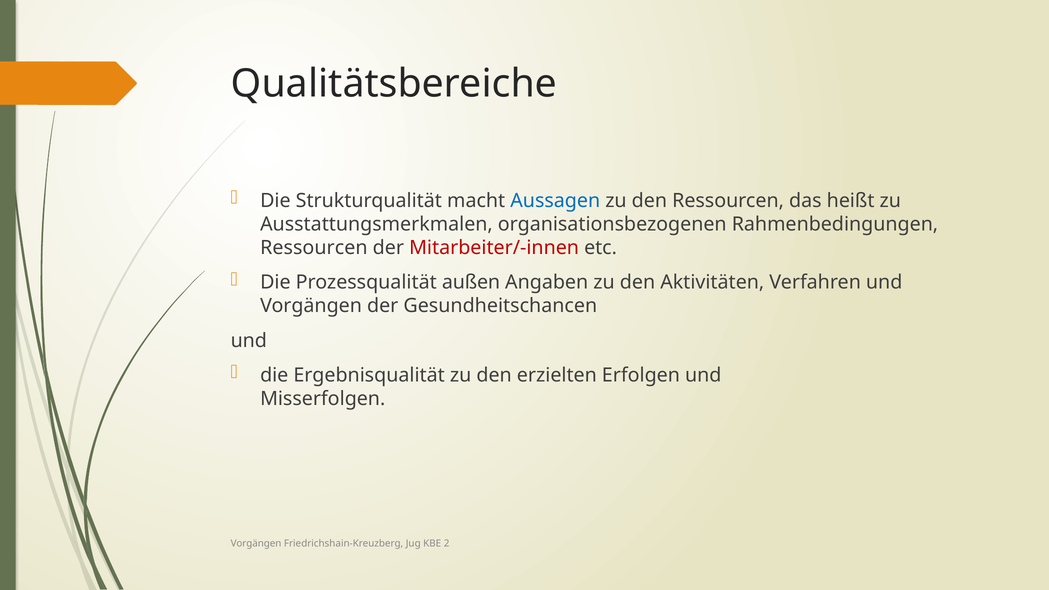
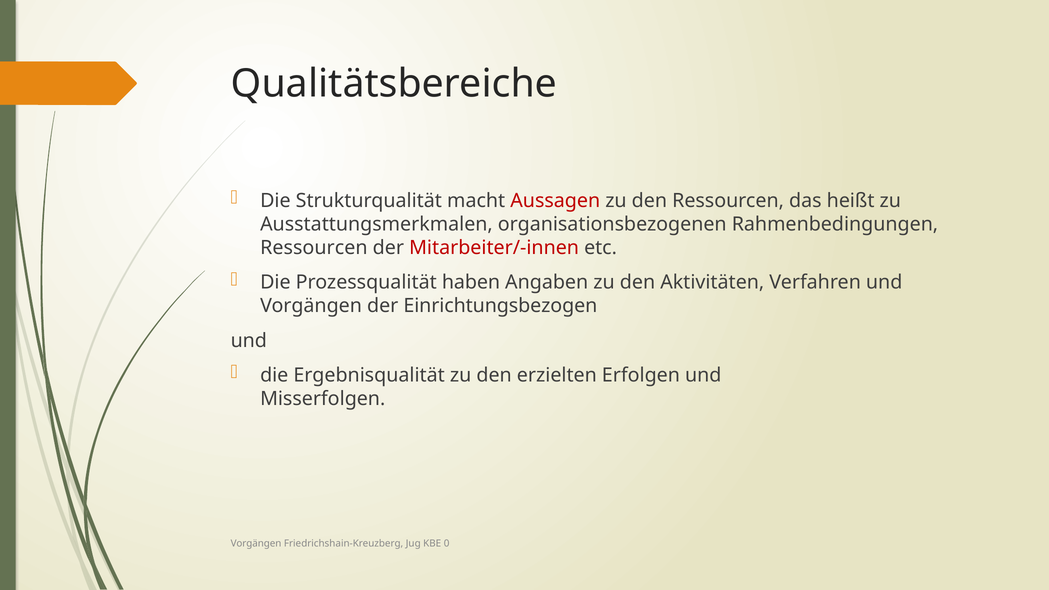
Aussagen colour: blue -> red
außen: außen -> haben
Gesundheitschancen: Gesundheitschancen -> Einrichtungsbezogen
2: 2 -> 0
